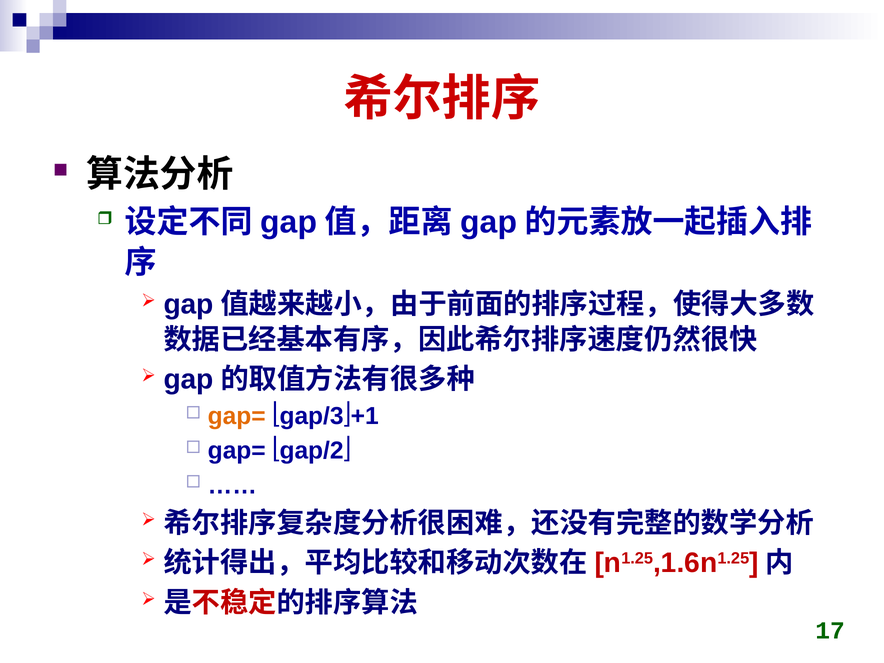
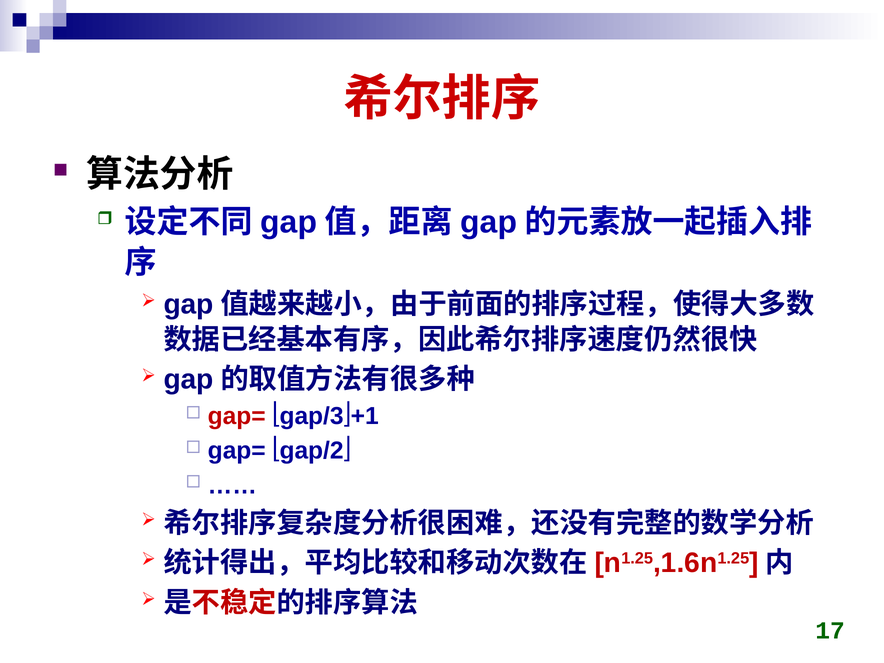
gap= at (237, 416) colour: orange -> red
